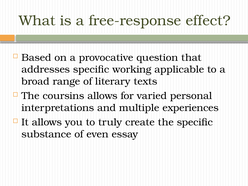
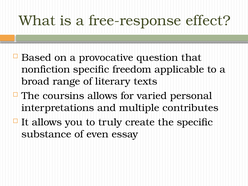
addresses: addresses -> nonfiction
working: working -> freedom
experiences: experiences -> contributes
